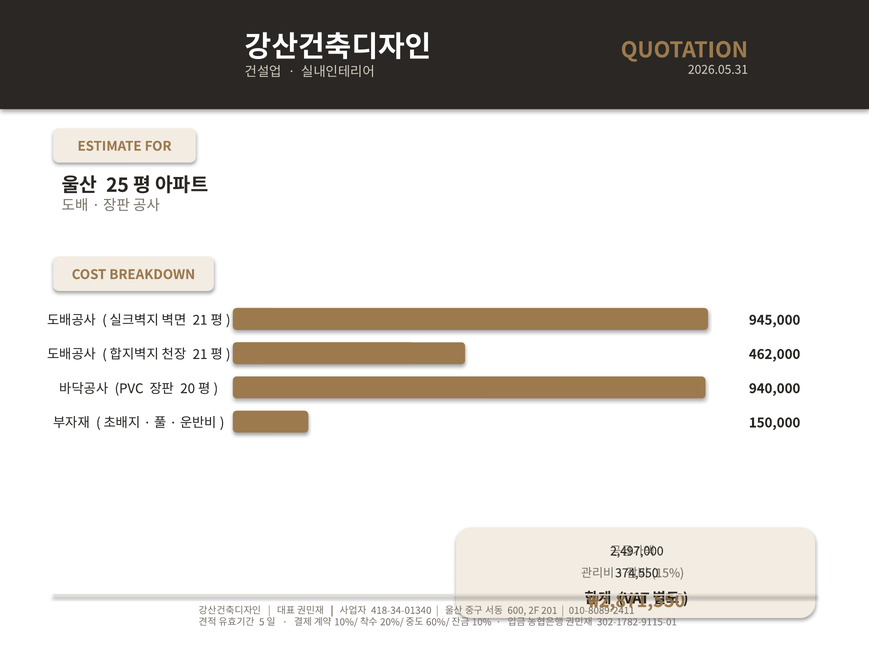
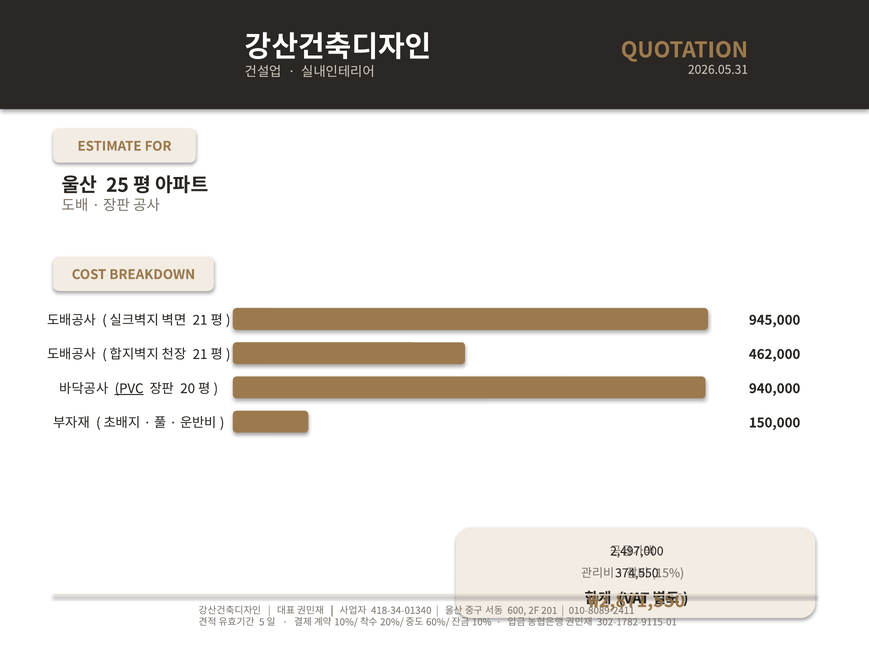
PVC underline: none -> present
